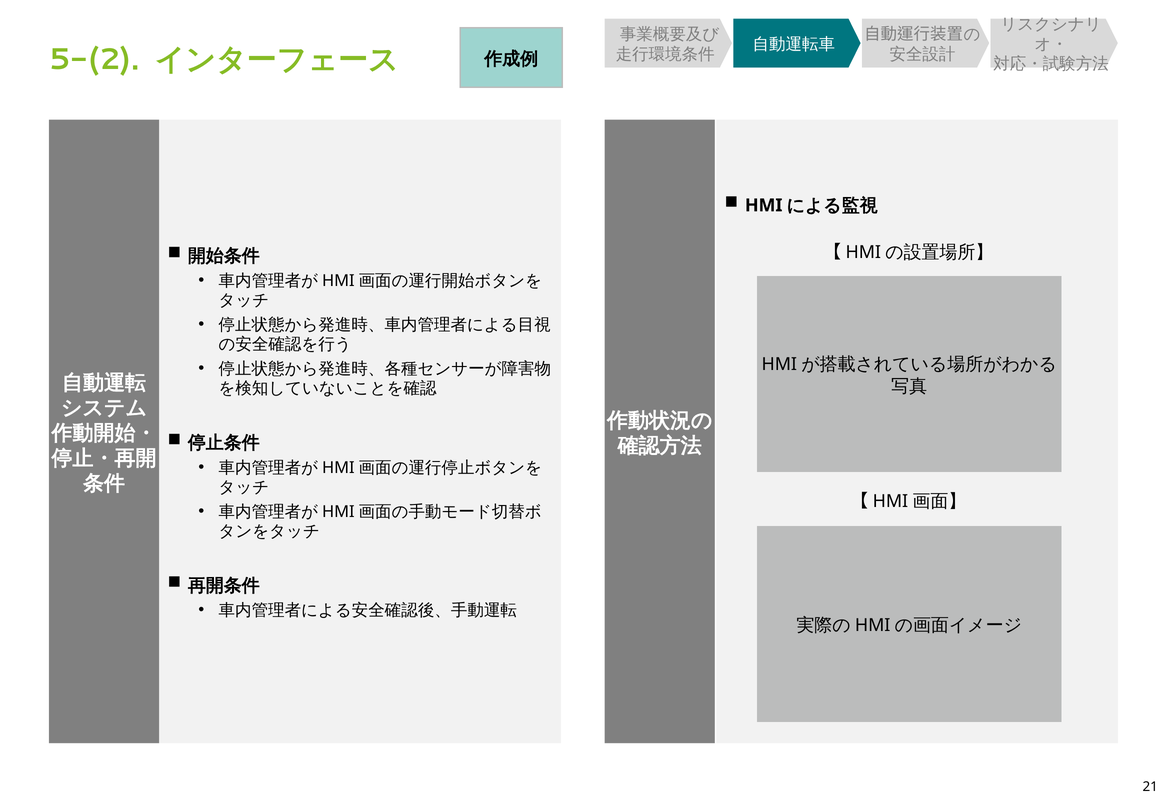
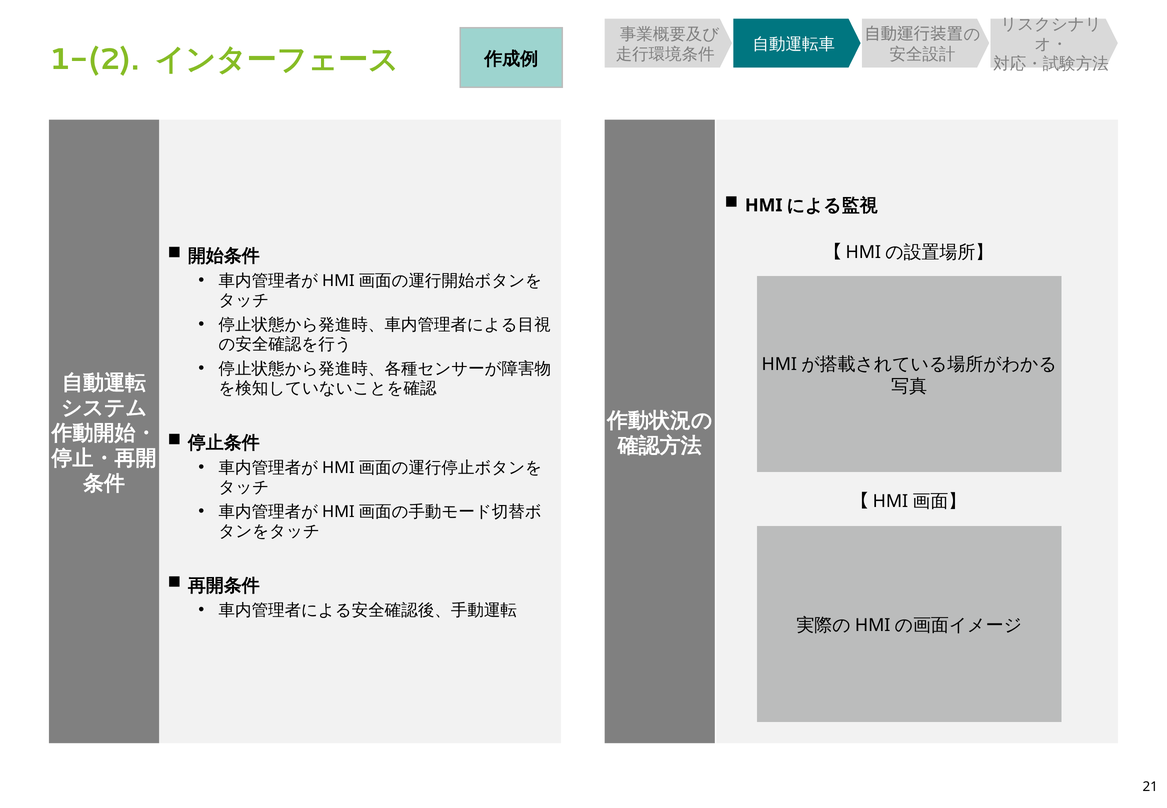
5-(2: 5-(2 -> 1-(2
